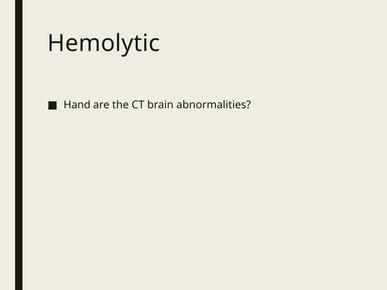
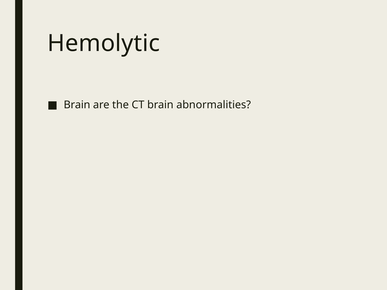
Hand at (77, 105): Hand -> Brain
